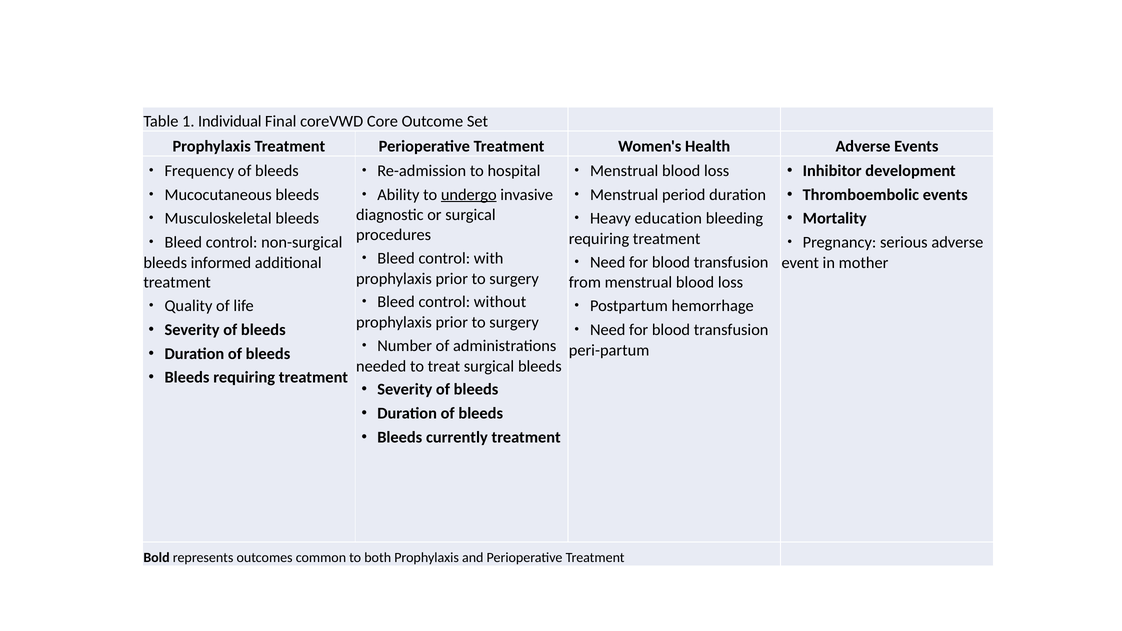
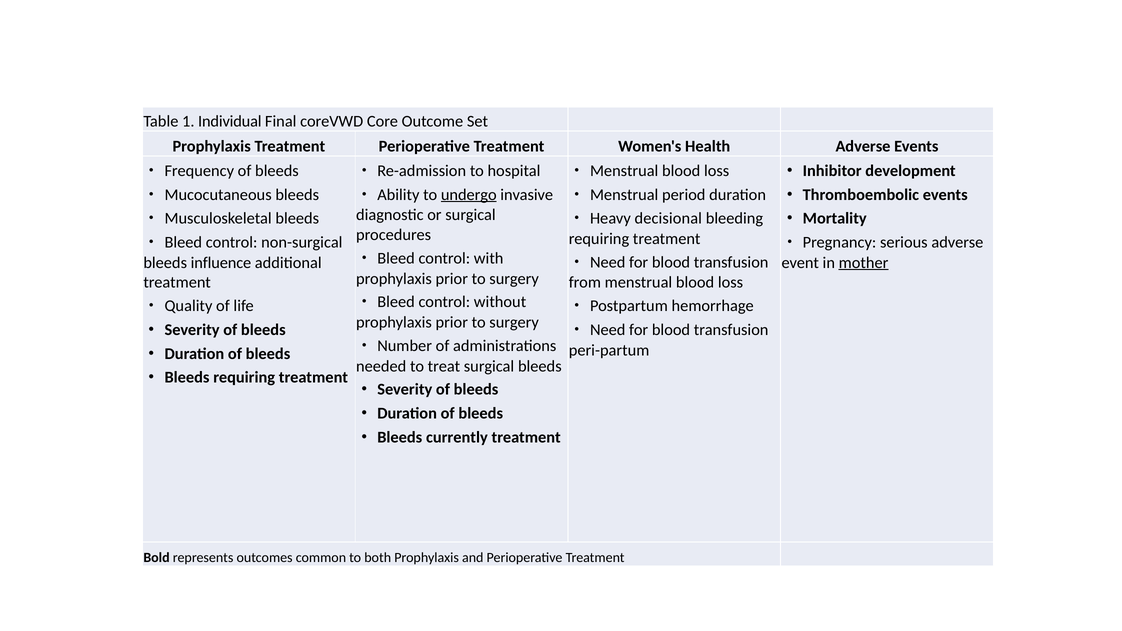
education: education -> decisional
informed: informed -> influence
mother underline: none -> present
